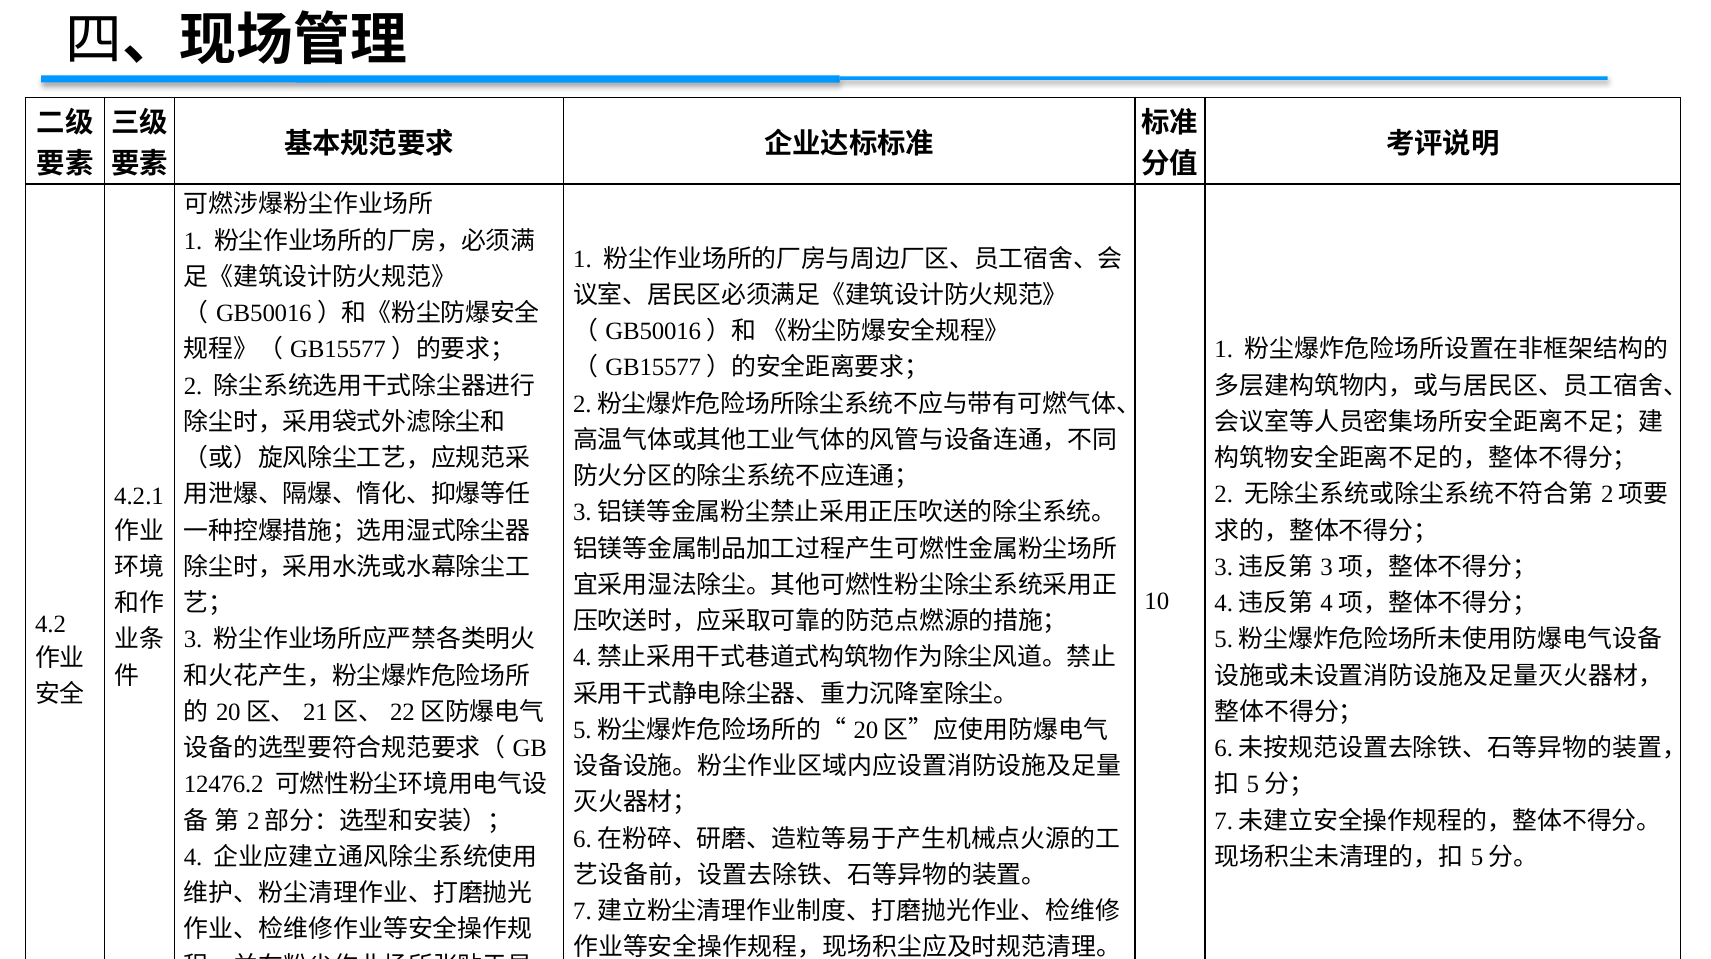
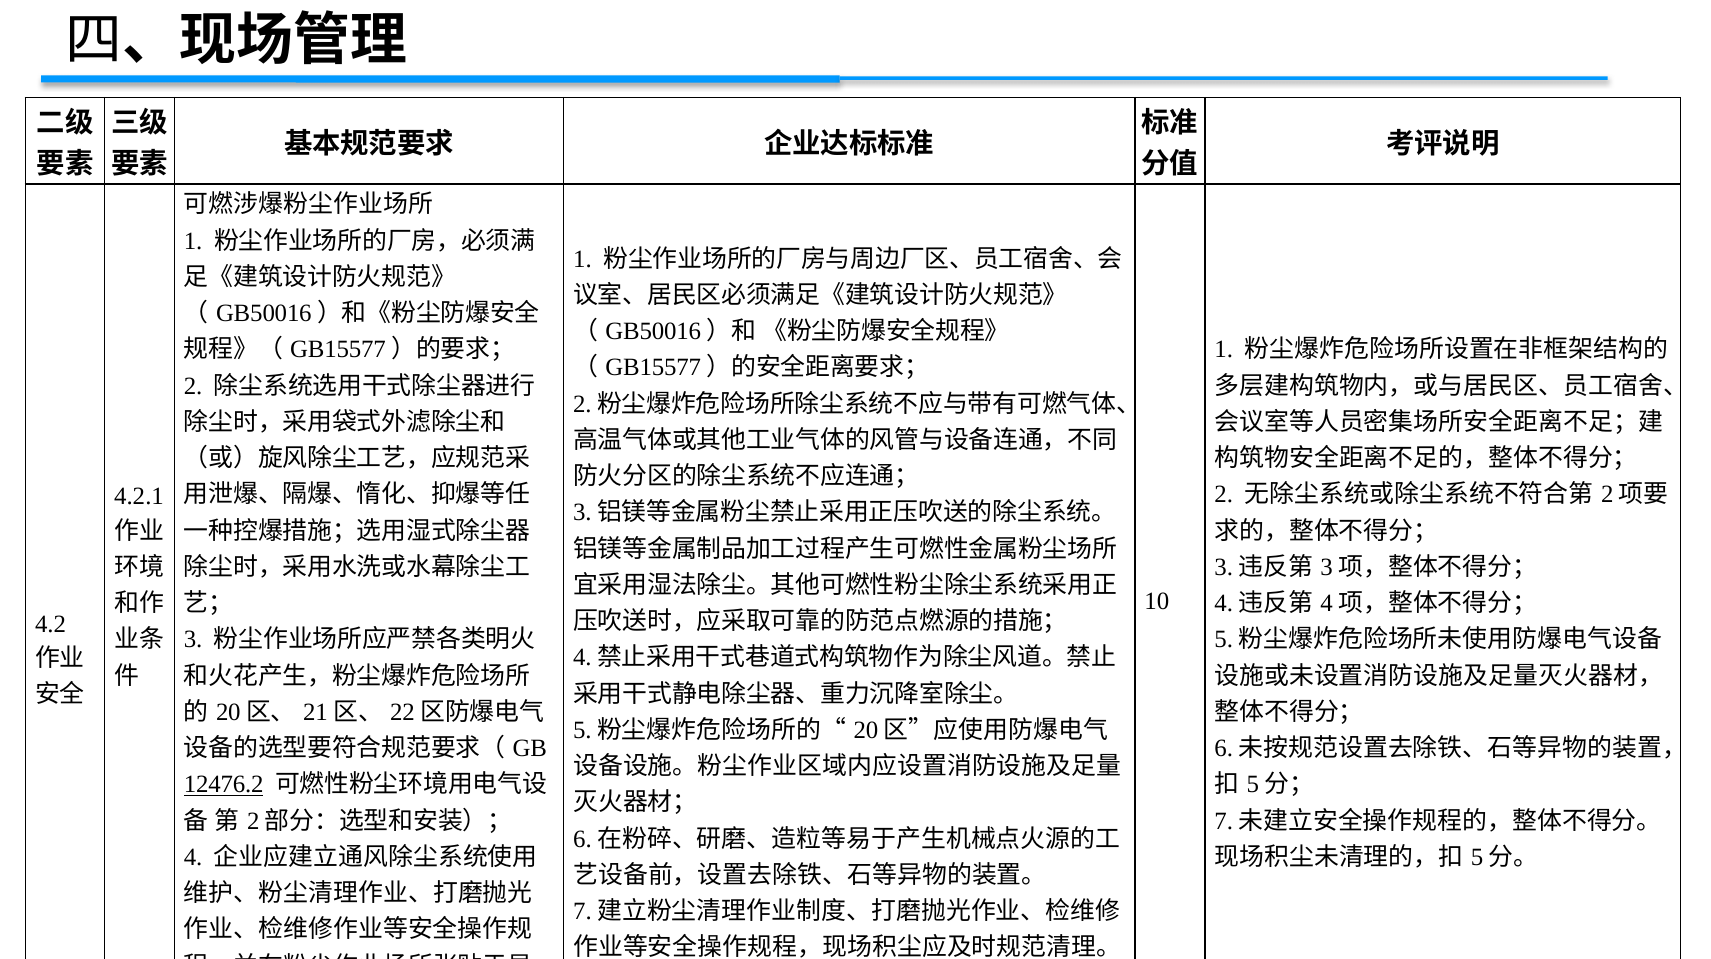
12476.2 underline: none -> present
